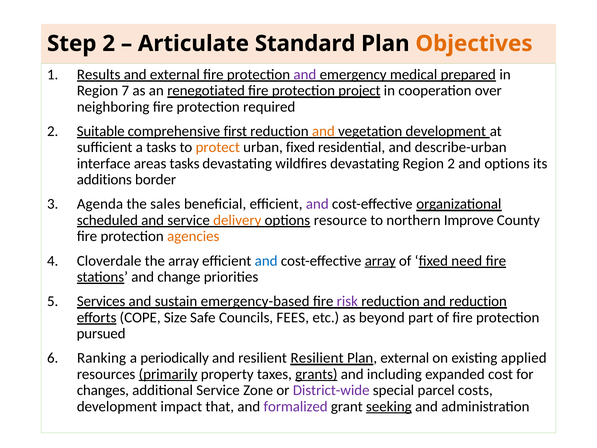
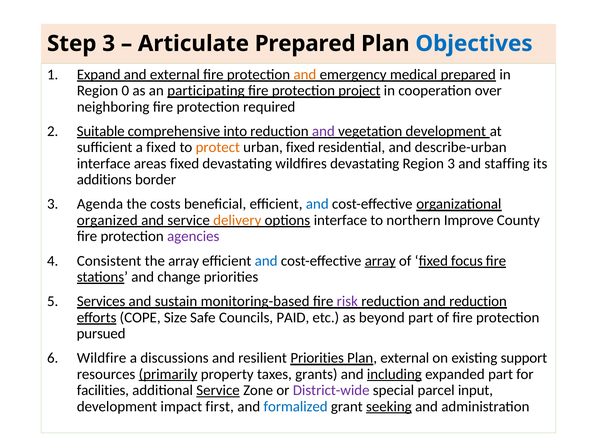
Step 2: 2 -> 3
Articulate Standard: Standard -> Prepared
Objectives colour: orange -> blue
Results: Results -> Expand
and at (305, 74) colour: purple -> orange
7: 7 -> 0
renegotiated: renegotiated -> participating
first: first -> into
and at (323, 131) colour: orange -> purple
a tasks: tasks -> fixed
areas tasks: tasks -> fixed
Region 2: 2 -> 3
and options: options -> staffing
sales: sales -> costs
and at (317, 204) colour: purple -> blue
scheduled: scheduled -> organized
options resource: resource -> interface
agencies colour: orange -> purple
Cloverdale: Cloverdale -> Consistent
need: need -> focus
emergency-based: emergency-based -> monitoring-based
FEES: FEES -> PAID
Ranking: Ranking -> Wildfire
periodically: periodically -> discussions
resilient Resilient: Resilient -> Priorities
applied: applied -> support
grants underline: present -> none
including underline: none -> present
expanded cost: cost -> part
changes: changes -> facilities
Service at (218, 390) underline: none -> present
costs: costs -> input
that: that -> first
formalized colour: purple -> blue
